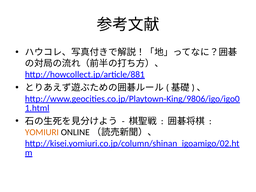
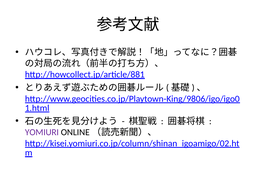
YOMIURI colour: orange -> purple
